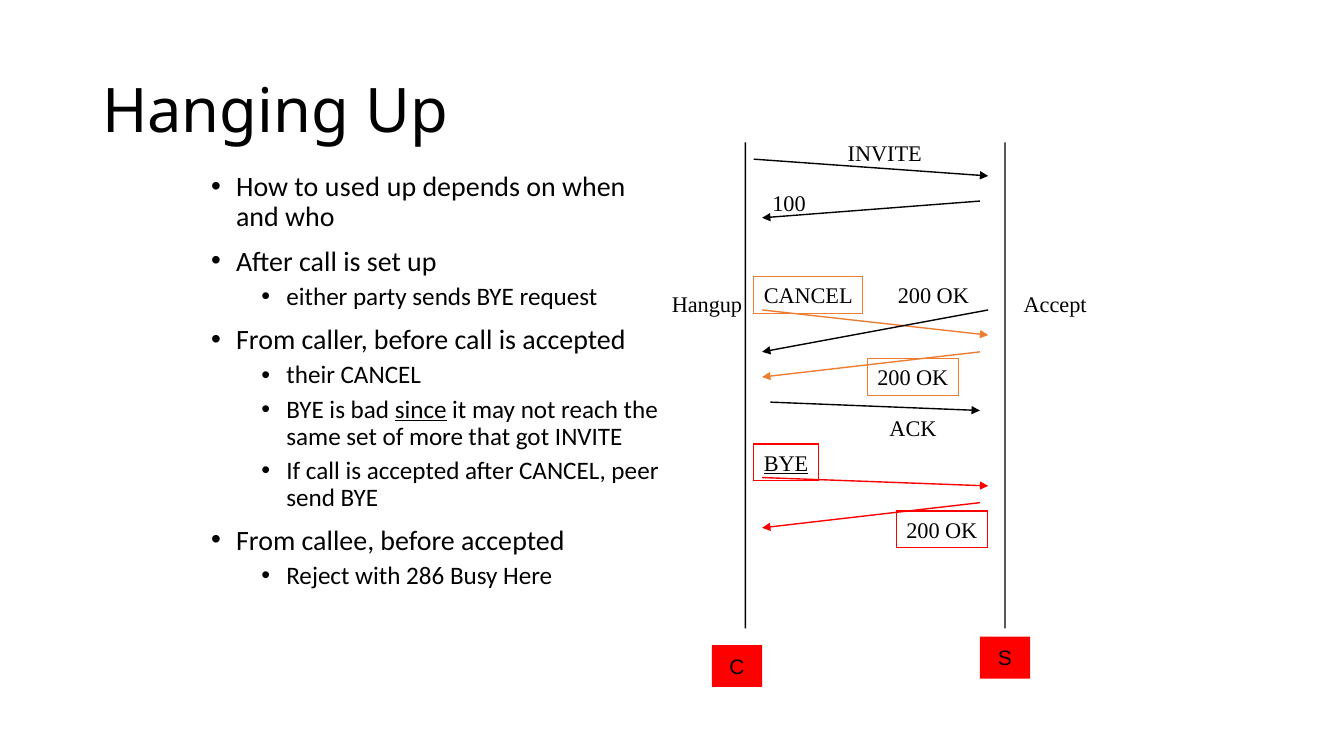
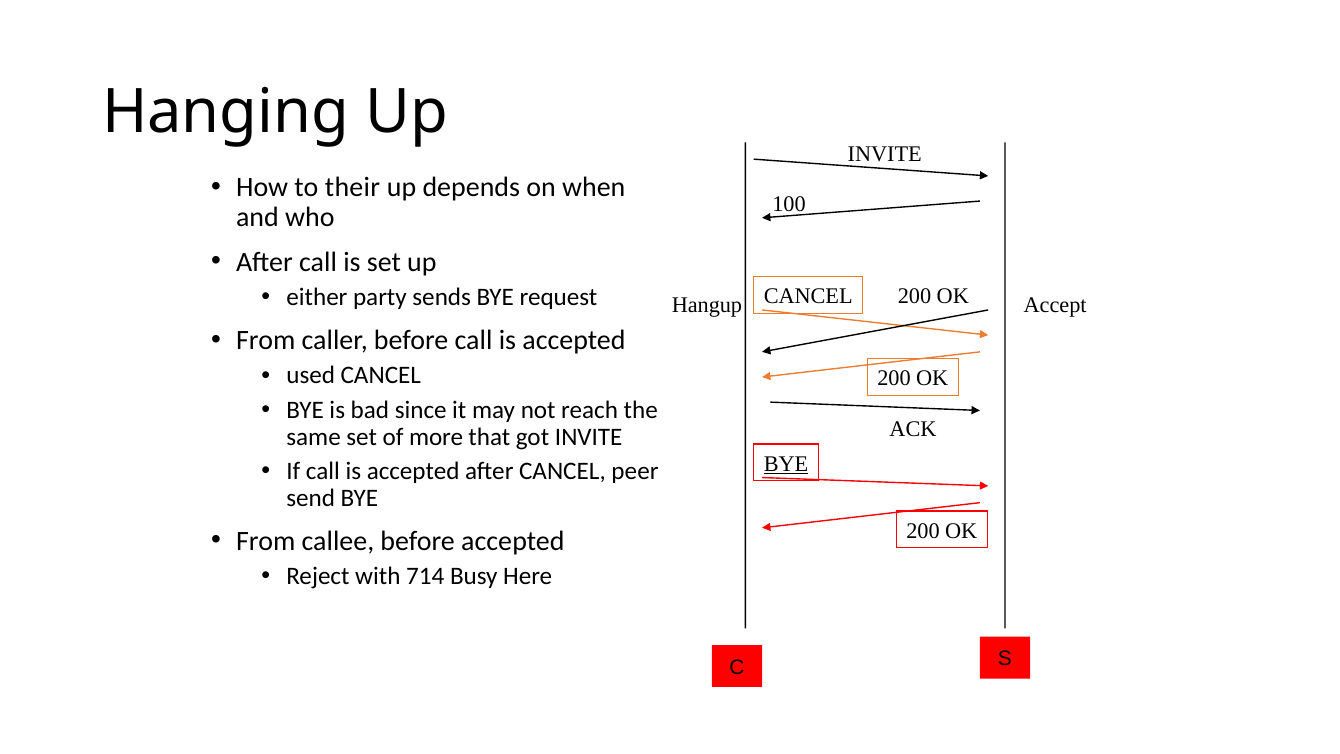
used: used -> their
their: their -> used
since underline: present -> none
286: 286 -> 714
